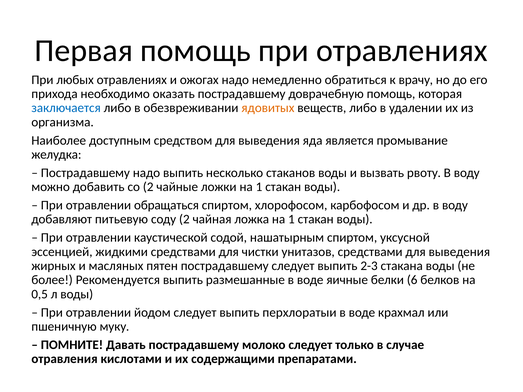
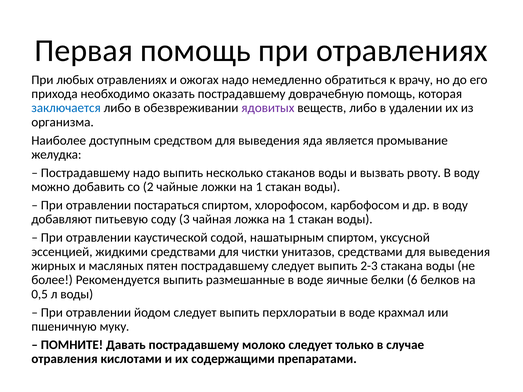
ядовитых colour: orange -> purple
обращаться: обращаться -> постараться
соду 2: 2 -> 3
